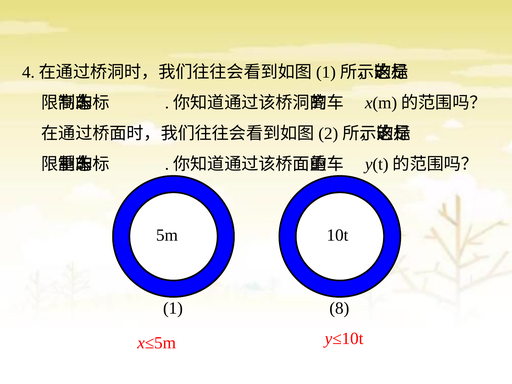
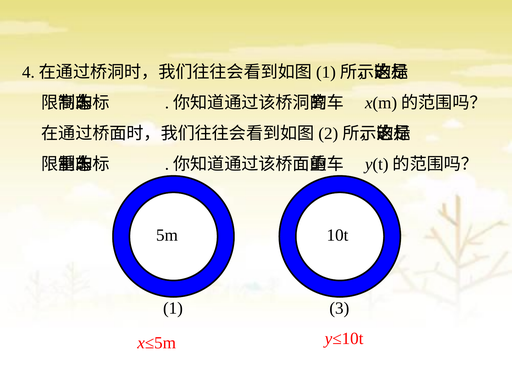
8: 8 -> 3
